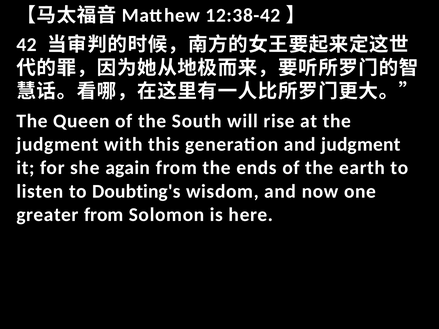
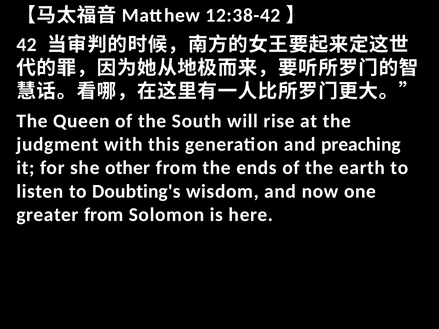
and judgment: judgment -> preaching
again: again -> other
